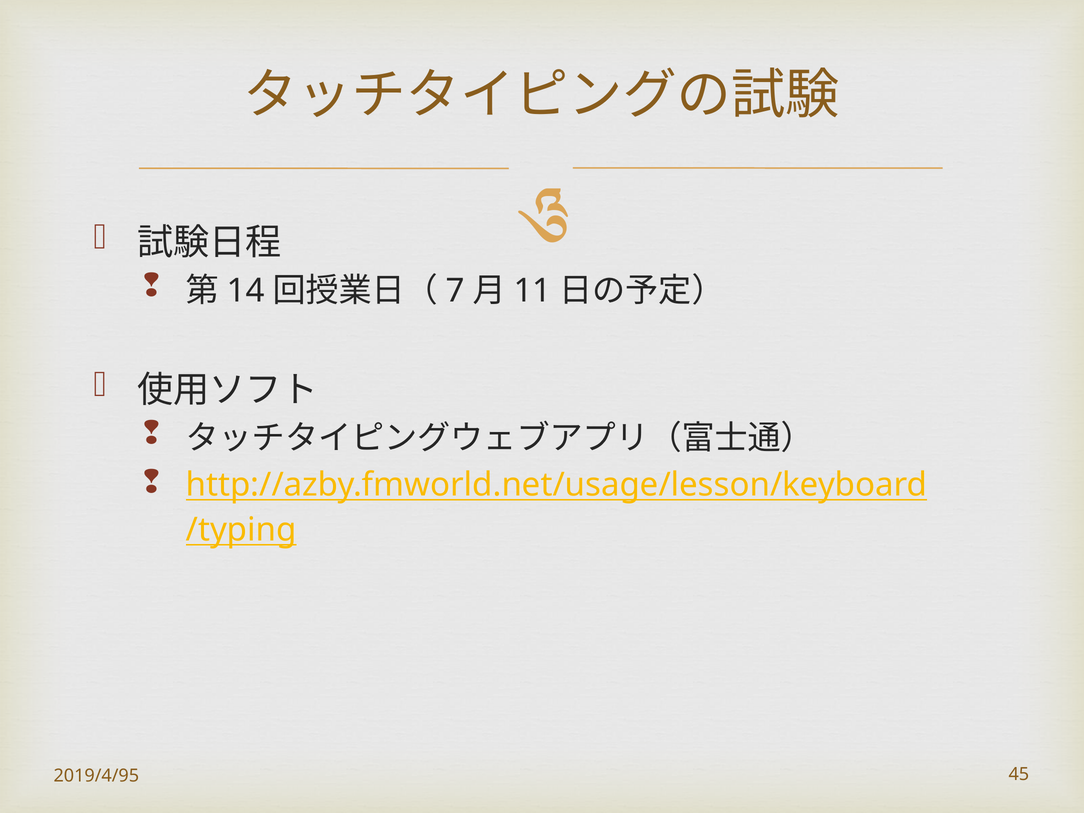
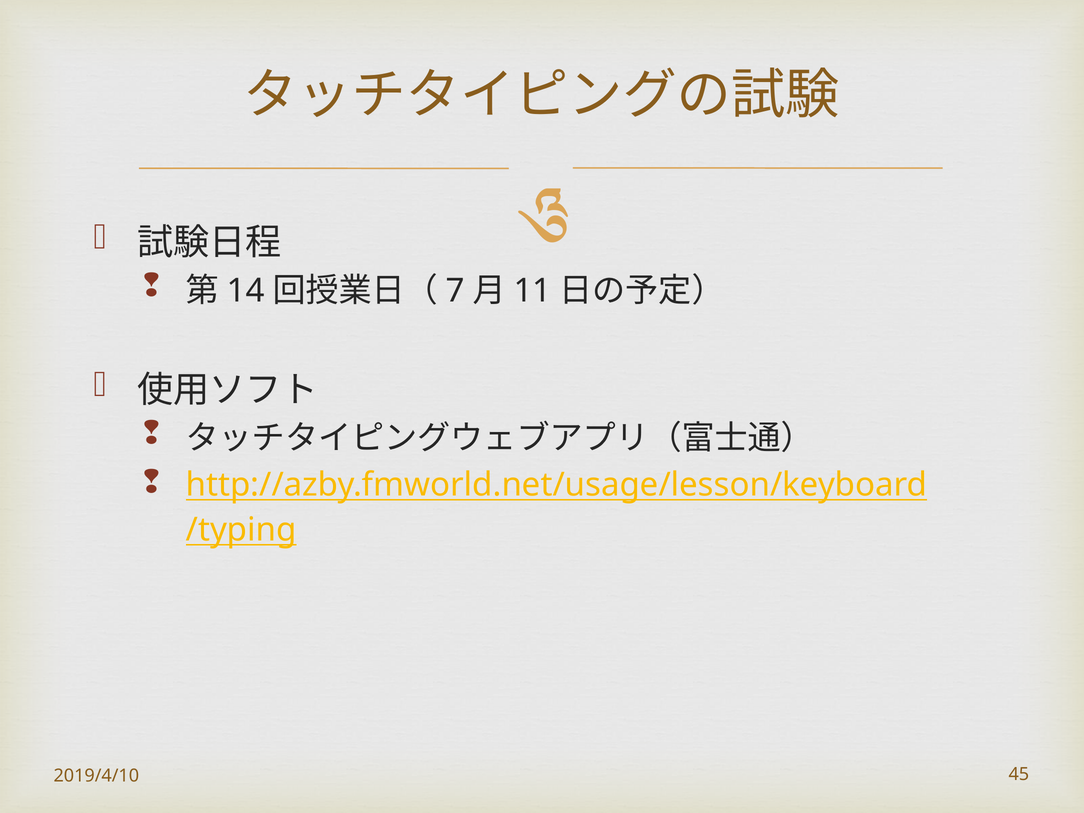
2019/4/95: 2019/4/95 -> 2019/4/10
